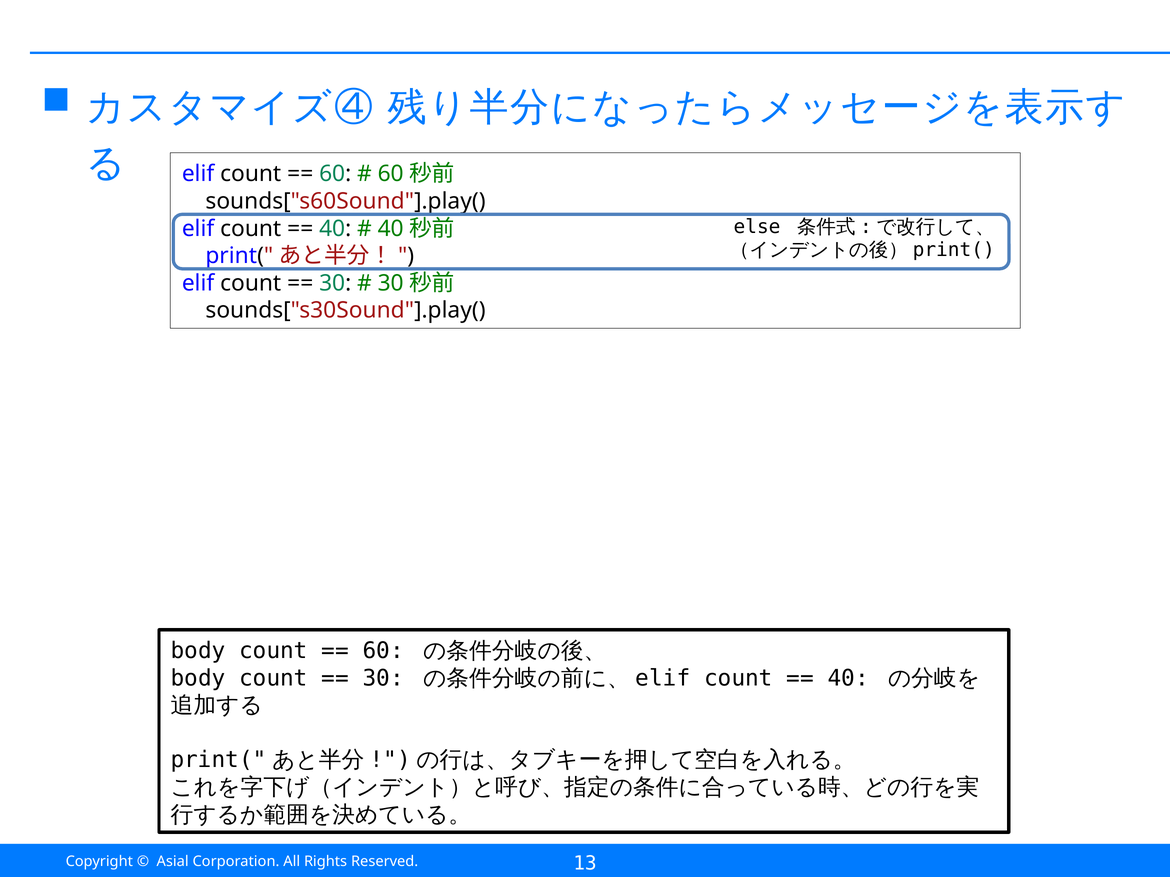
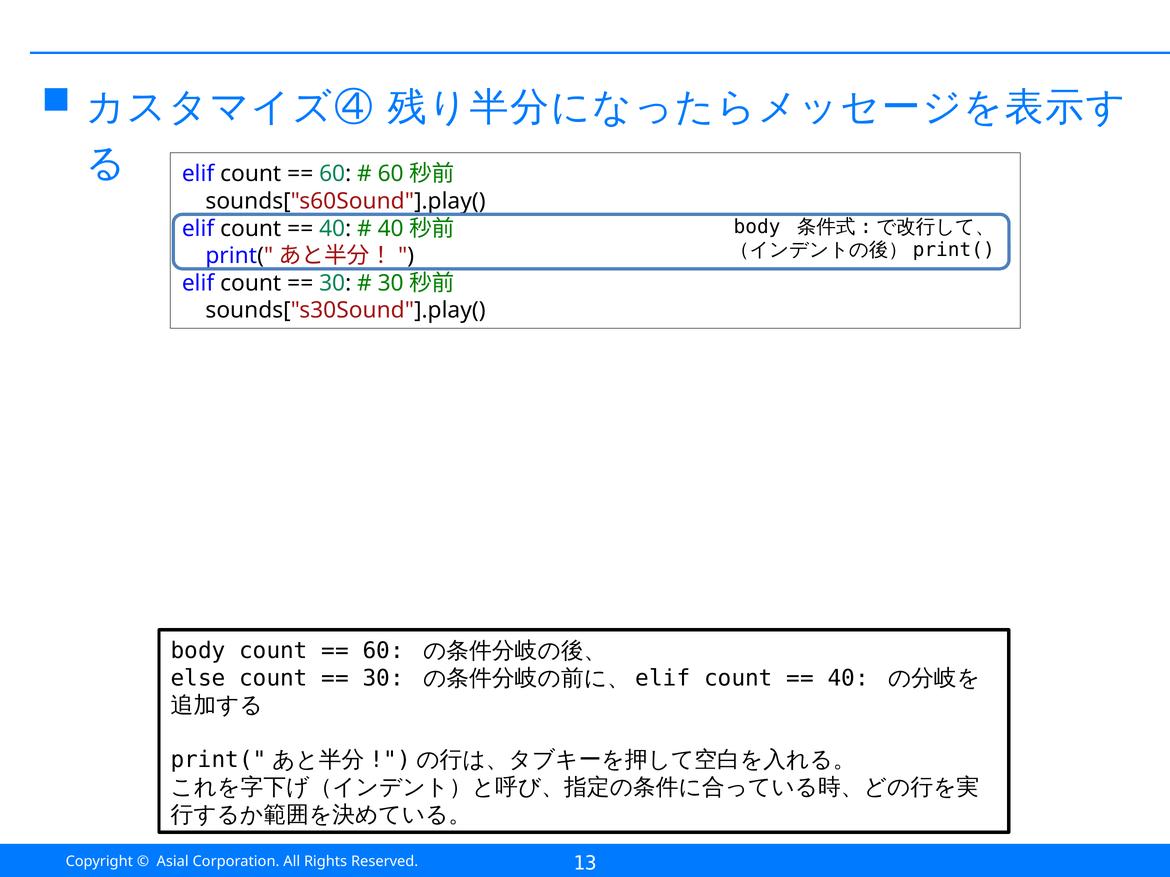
else at (757, 227): else -> body
body at (198, 678): body -> else
